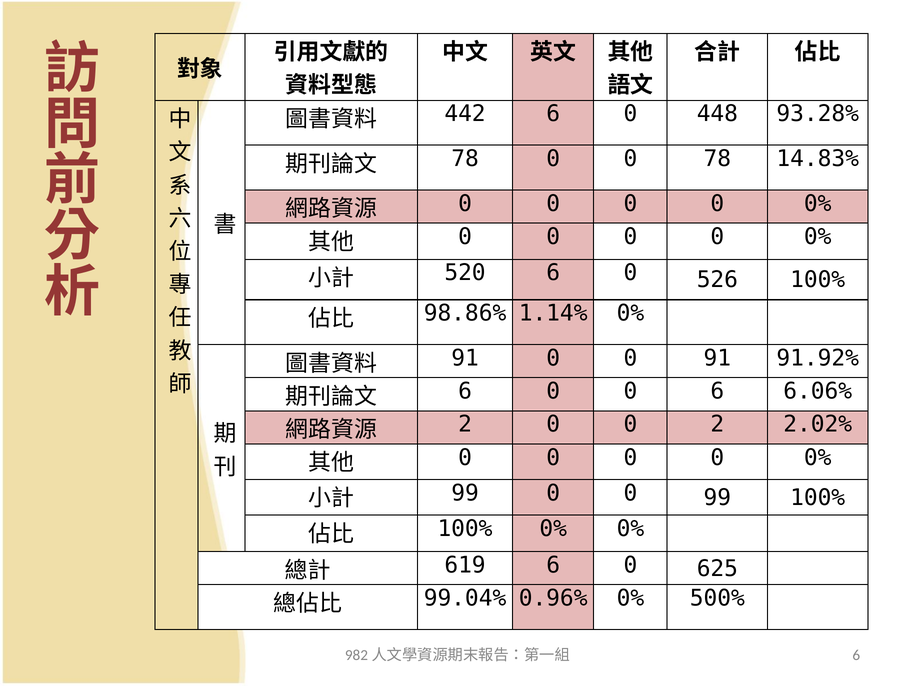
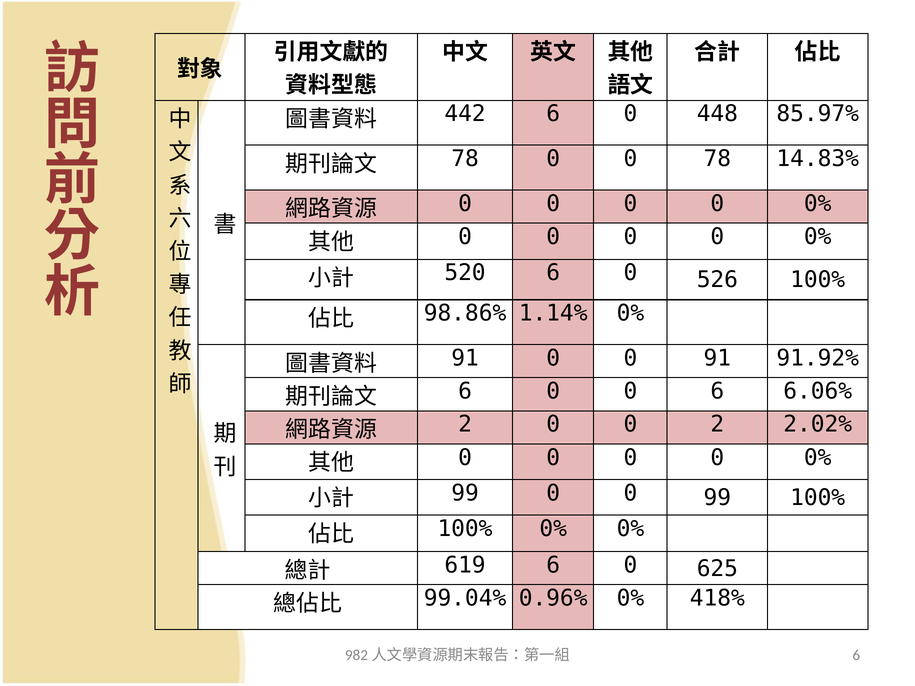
93.28%: 93.28% -> 85.97%
500%: 500% -> 418%
